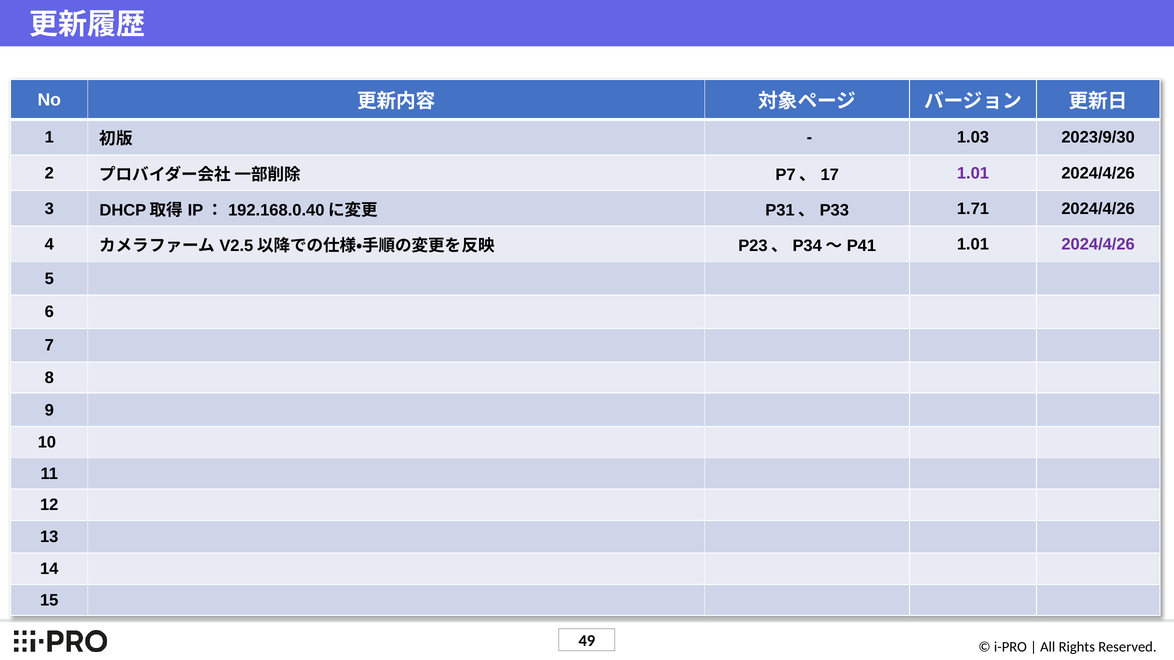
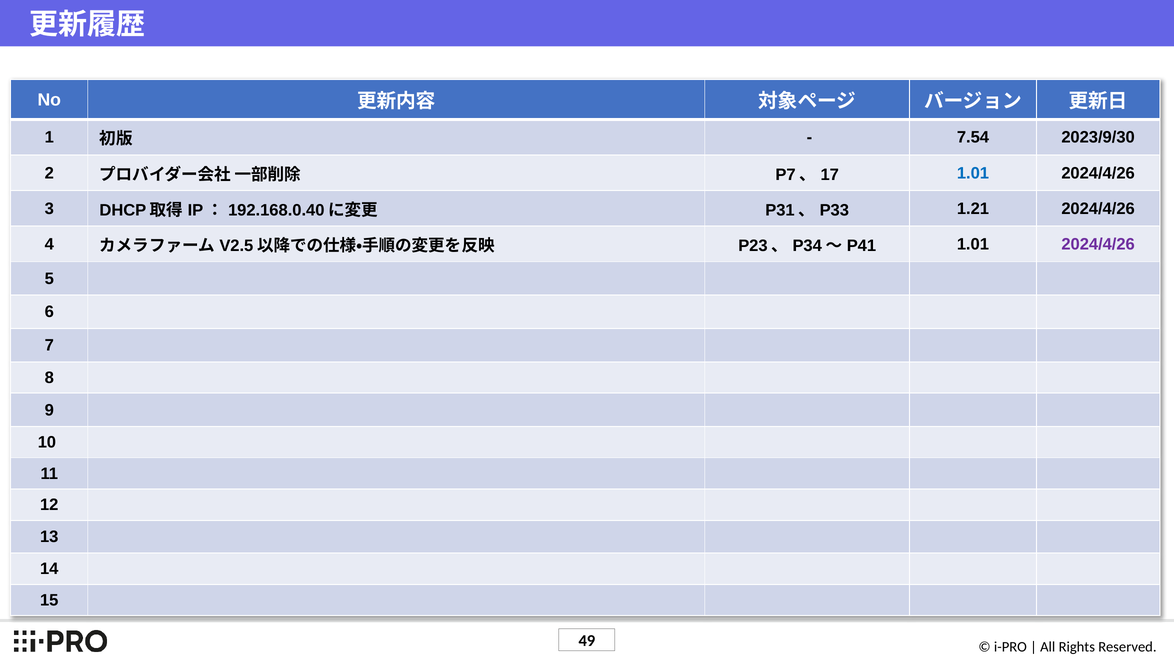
1.03: 1.03 -> 7.54
1.01 at (973, 173) colour: purple -> blue
1.71: 1.71 -> 1.21
